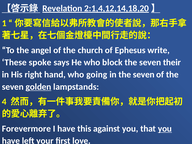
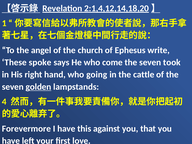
block: block -> come
their: their -> took
in the seven: seven -> cattle
you at (165, 129) underline: present -> none
